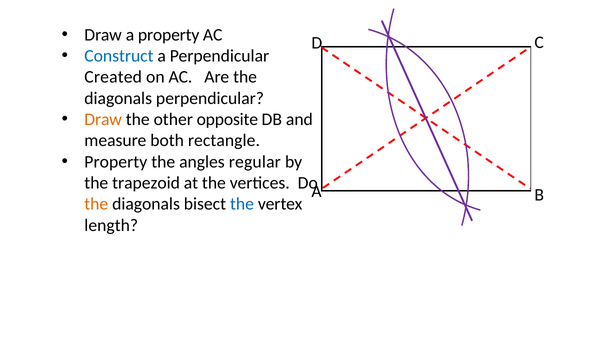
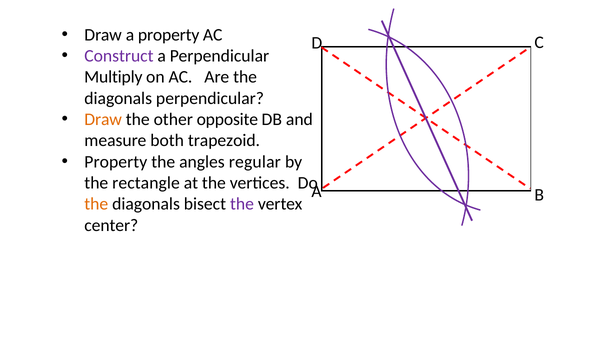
Construct colour: blue -> purple
Created: Created -> Multiply
rectangle: rectangle -> trapezoid
trapezoid: trapezoid -> rectangle
the at (242, 204) colour: blue -> purple
length: length -> center
